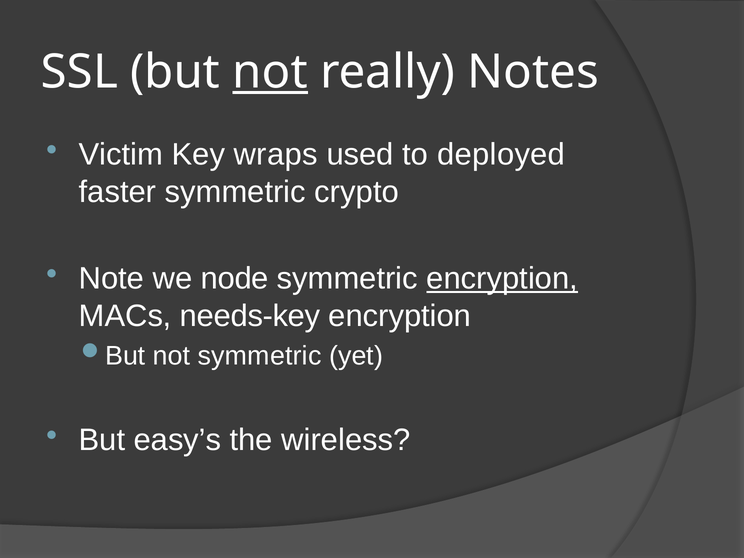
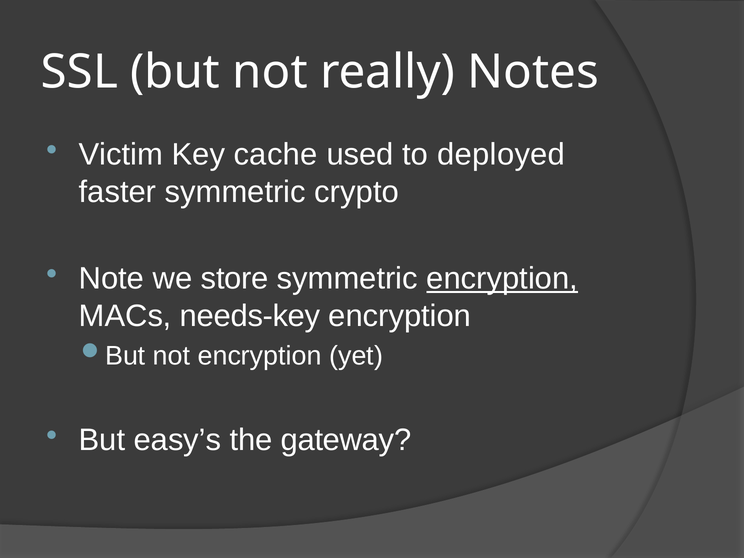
not at (270, 72) underline: present -> none
wraps: wraps -> cache
node: node -> store
not symmetric: symmetric -> encryption
wireless: wireless -> gateway
